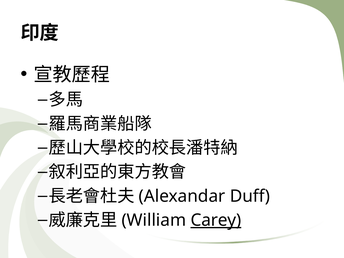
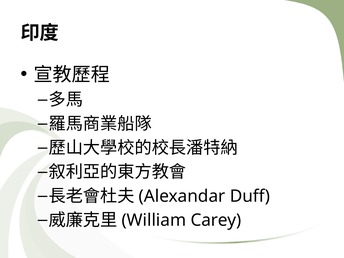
Carey underline: present -> none
